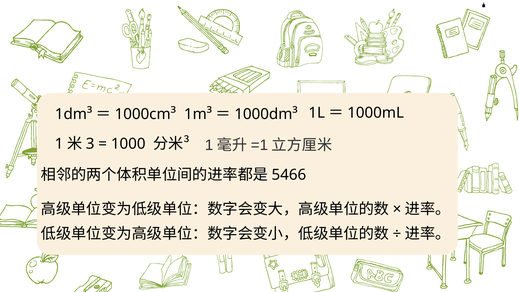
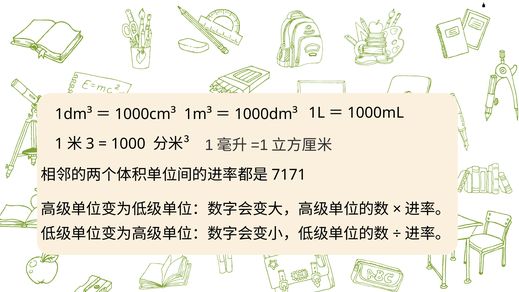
5466: 5466 -> 7171
